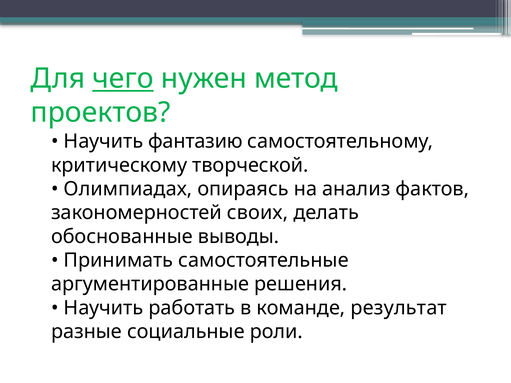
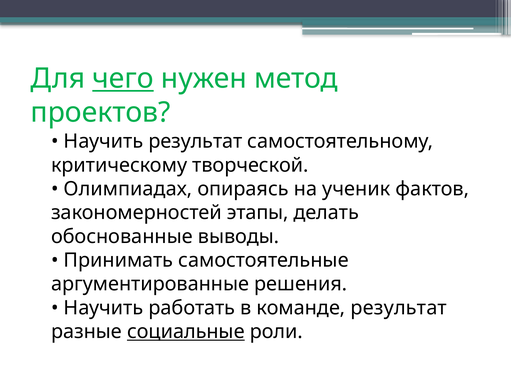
Научить фантазию: фантазию -> результат
анализ: анализ -> ученик
своих: своих -> этапы
социальные underline: none -> present
